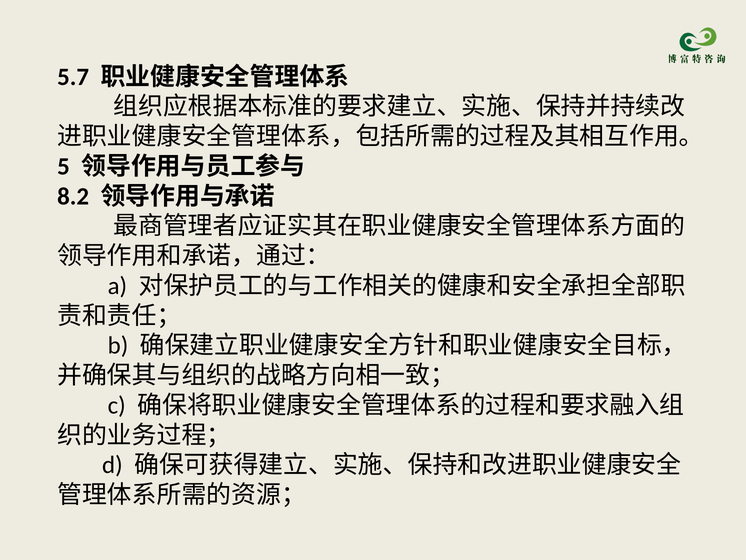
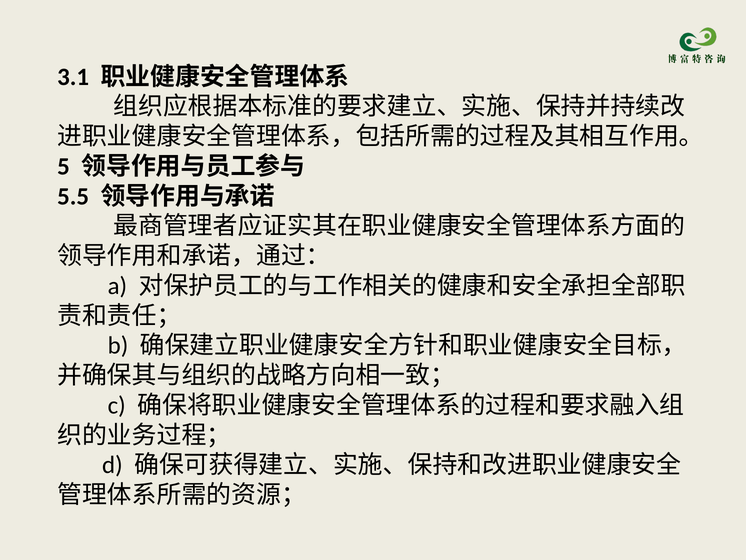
5.7: 5.7 -> 3.1
8.2: 8.2 -> 5.5
